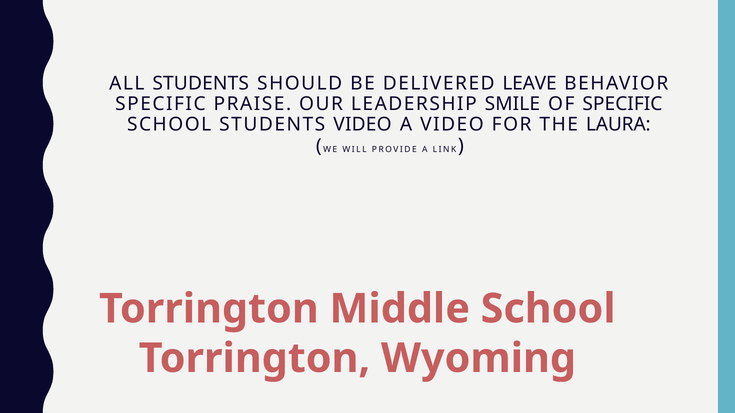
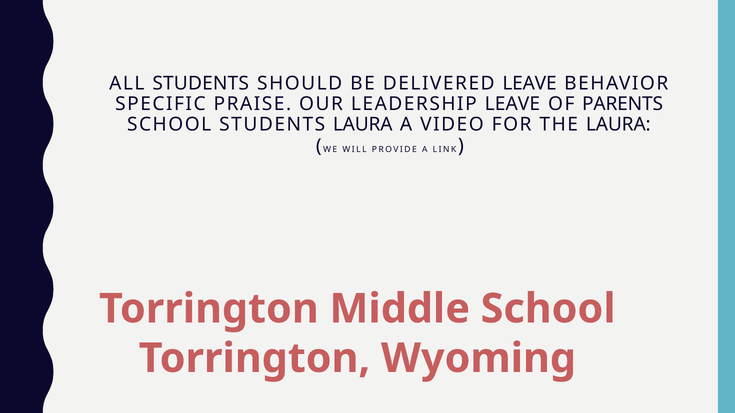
LEADERSHIP SMILE: SMILE -> LEAVE
OF SPECIFIC: SPECIFIC -> PARENTS
STUDENTS VIDEO: VIDEO -> LAURA
